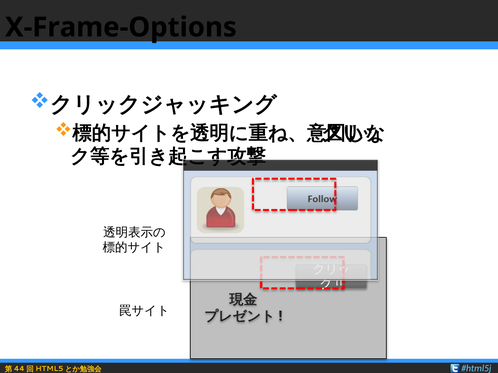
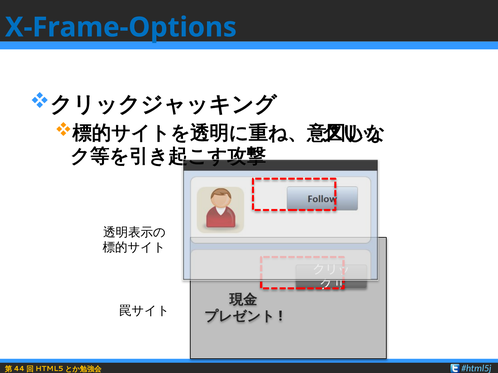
X-Frame-Options colour: black -> blue
